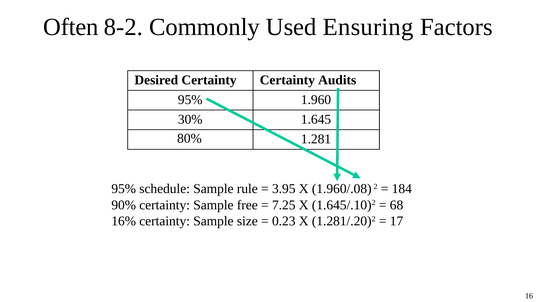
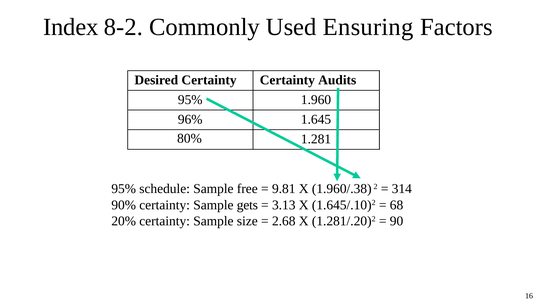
Often: Often -> Index
30%: 30% -> 96%
rule: rule -> free
3.95: 3.95 -> 9.81
1.960/.08: 1.960/.08 -> 1.960/.38
184: 184 -> 314
free: free -> gets
7.25: 7.25 -> 3.13
16%: 16% -> 20%
0.23: 0.23 -> 2.68
17: 17 -> 90
